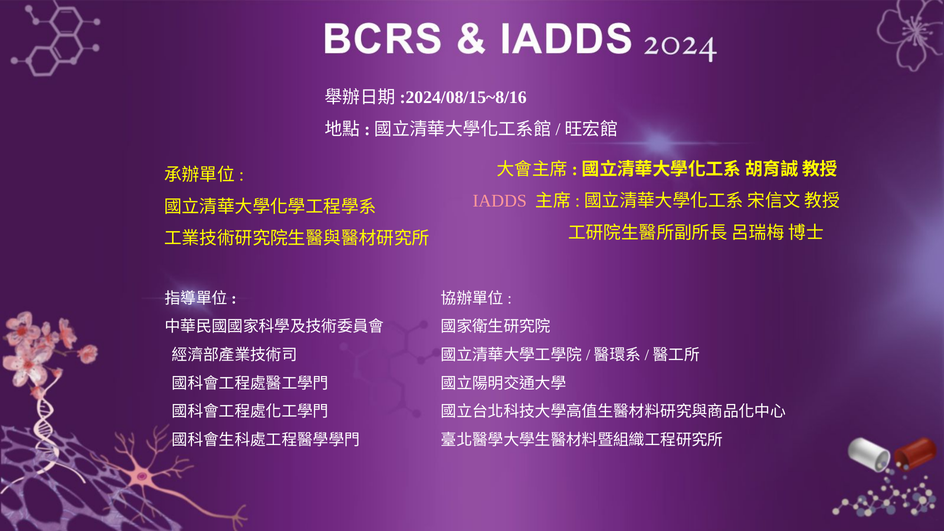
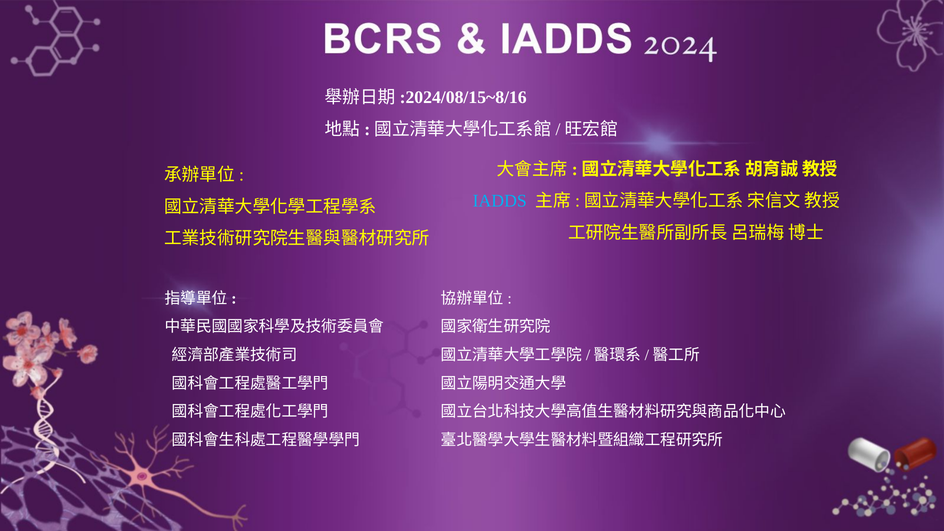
IADDS colour: pink -> light blue
